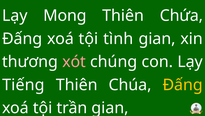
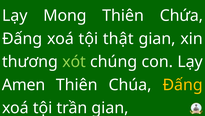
tình: tình -> thật
xót colour: pink -> light green
Tiếng: Tiếng -> Amen
